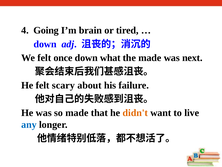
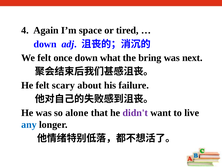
Going: Going -> Again
brain: brain -> space
the made: made -> bring
so made: made -> alone
didn't colour: orange -> purple
